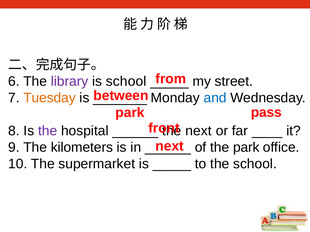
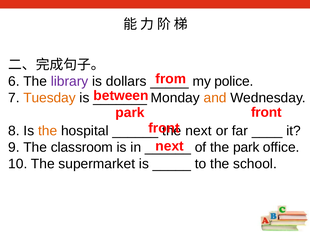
is school: school -> dollars
street: street -> police
and colour: blue -> orange
pass at (266, 113): pass -> front
the at (48, 131) colour: purple -> orange
kilometers: kilometers -> classroom
